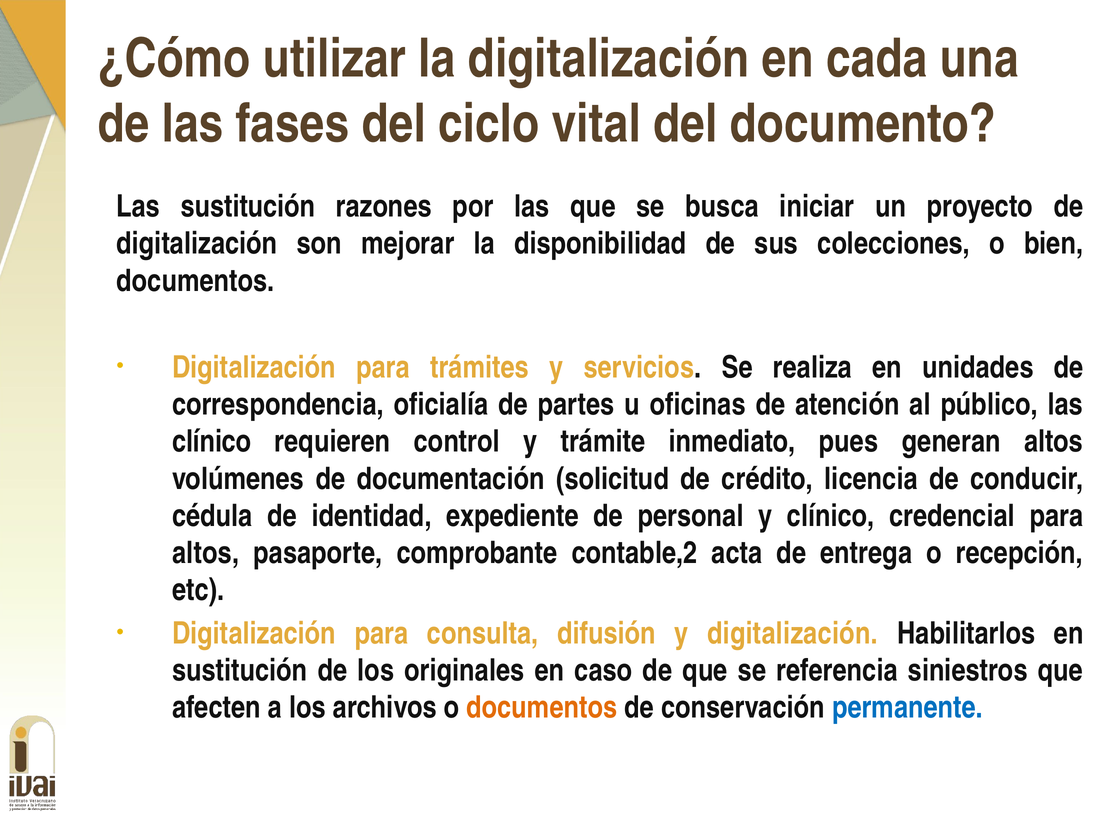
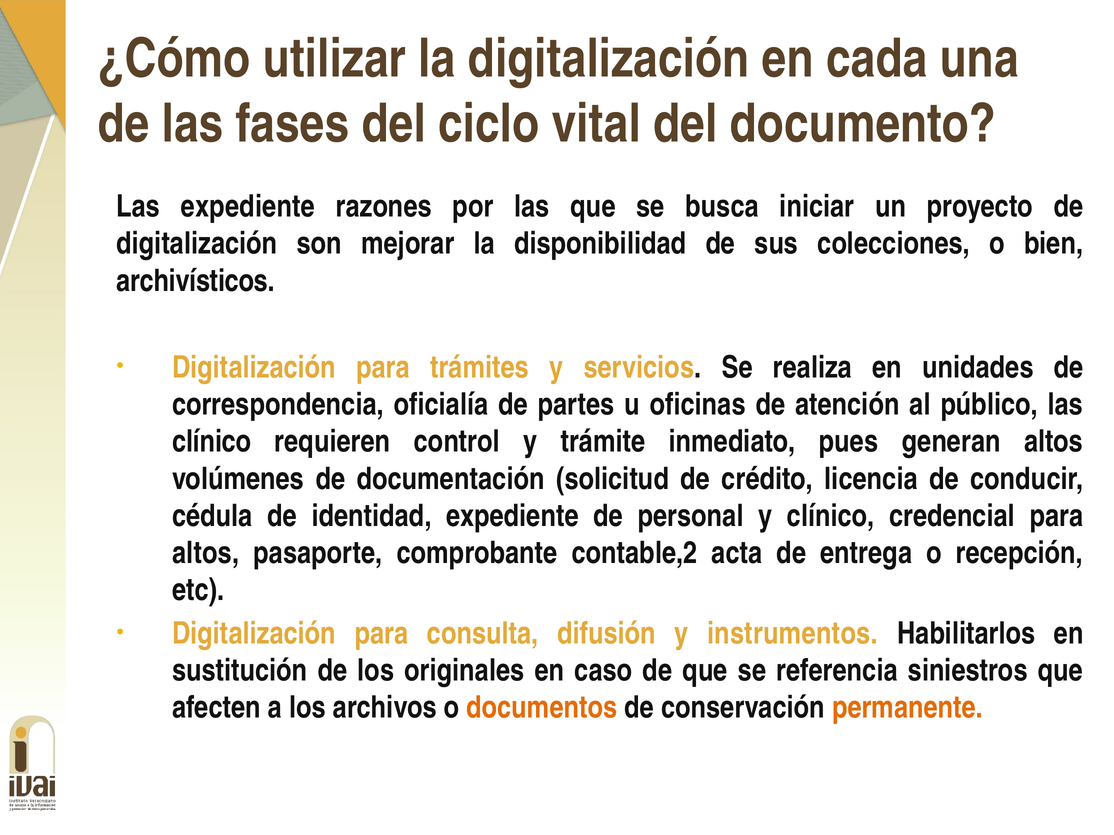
Las sustitución: sustitución -> expediente
documentos at (195, 281): documentos -> archivísticos
y digitalización: digitalización -> instrumentos
permanente colour: blue -> orange
